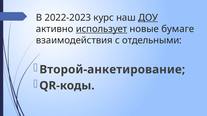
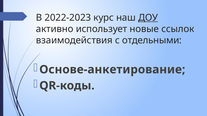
использует underline: present -> none
бумаге: бумаге -> ссылок
Второй-анкетирование: Второй-анкетирование -> Основе-анкетирование
